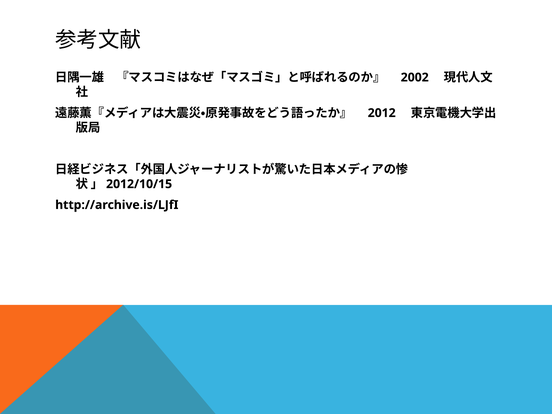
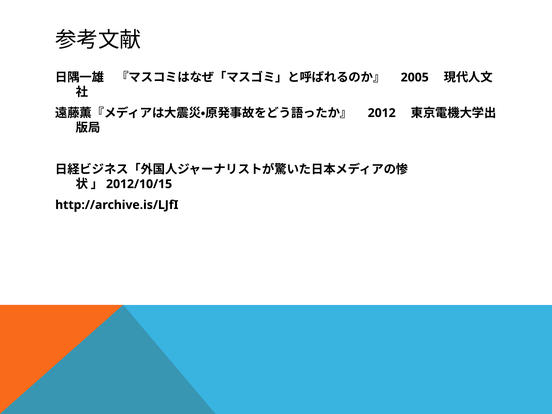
2002: 2002 -> 2005
